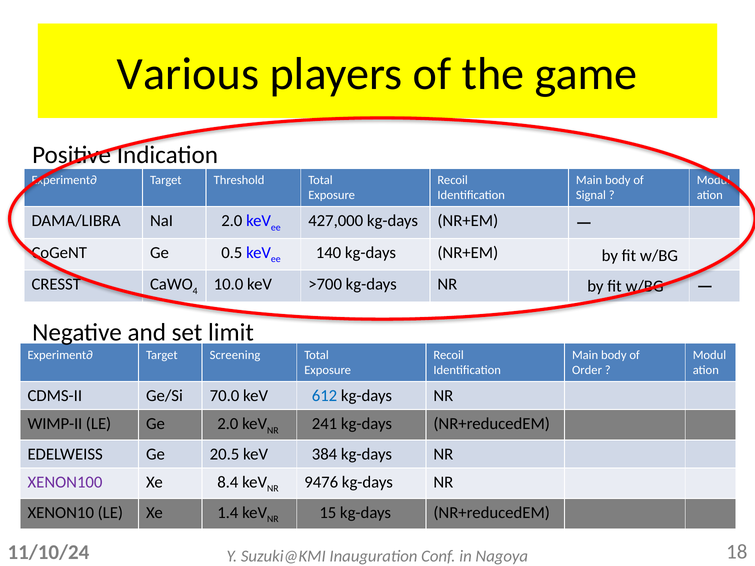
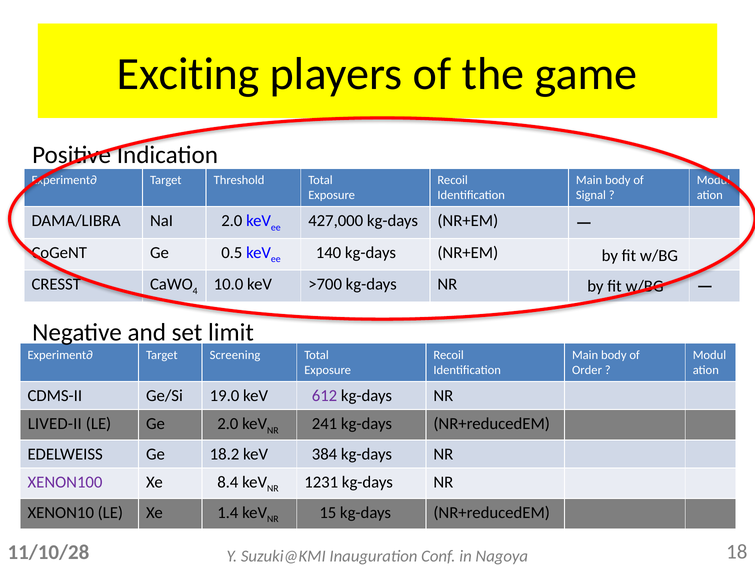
Various: Various -> Exciting
70.0: 70.0 -> 19.0
612 colour: blue -> purple
WIMP-II: WIMP-II -> LIVED-II
20.5: 20.5 -> 18.2
9476: 9476 -> 1231
11/10/24: 11/10/24 -> 11/10/28
